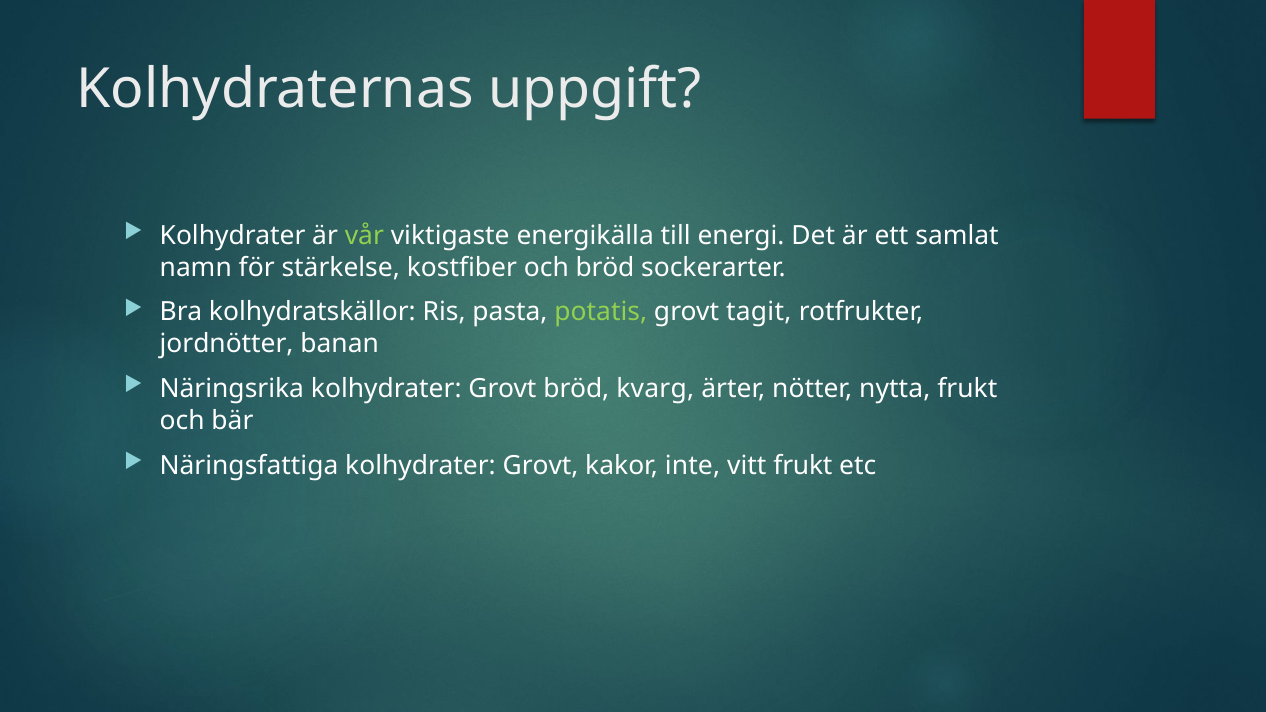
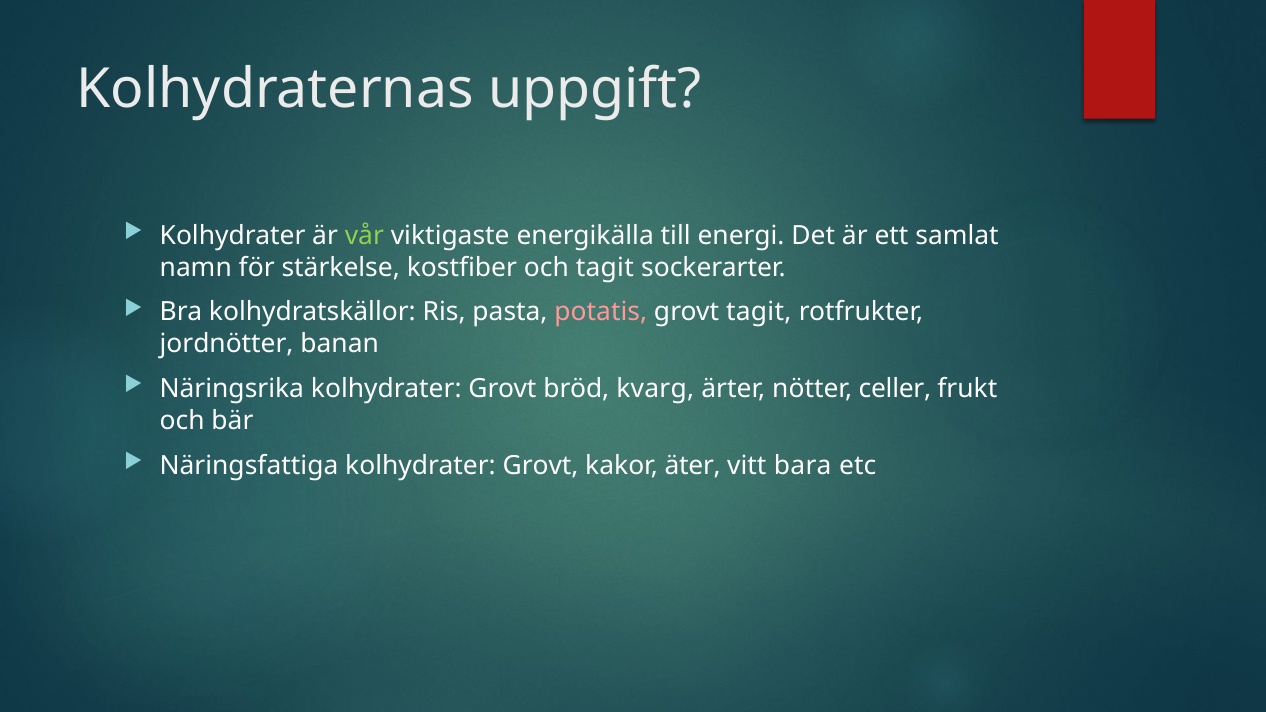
och bröd: bröd -> tagit
potatis colour: light green -> pink
nytta: nytta -> celler
inte: inte -> äter
vitt frukt: frukt -> bara
